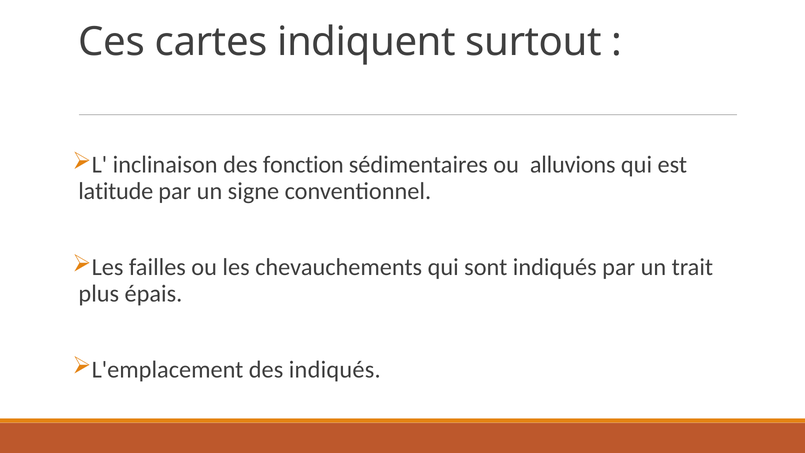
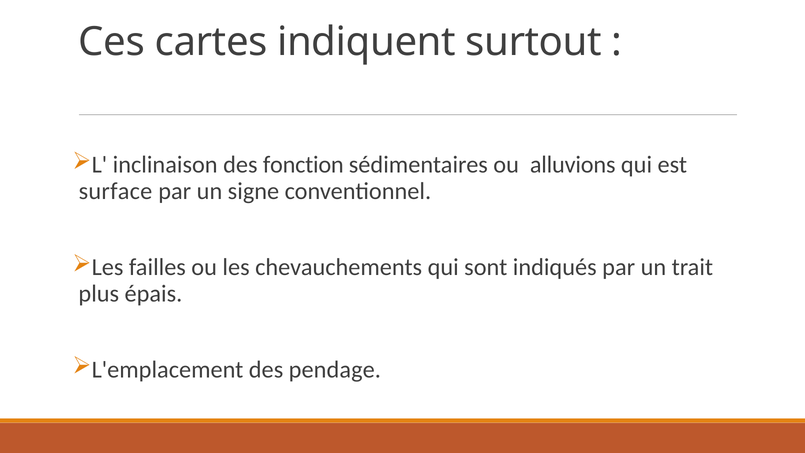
latitude: latitude -> surface
des indiqués: indiqués -> pendage
